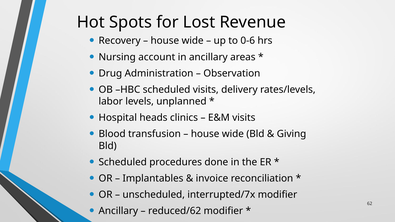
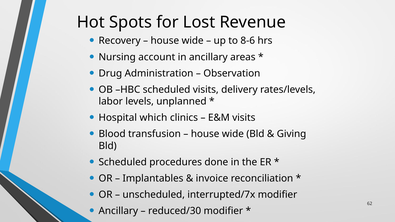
0-6: 0-6 -> 8-6
heads: heads -> which
reduced/62: reduced/62 -> reduced/30
